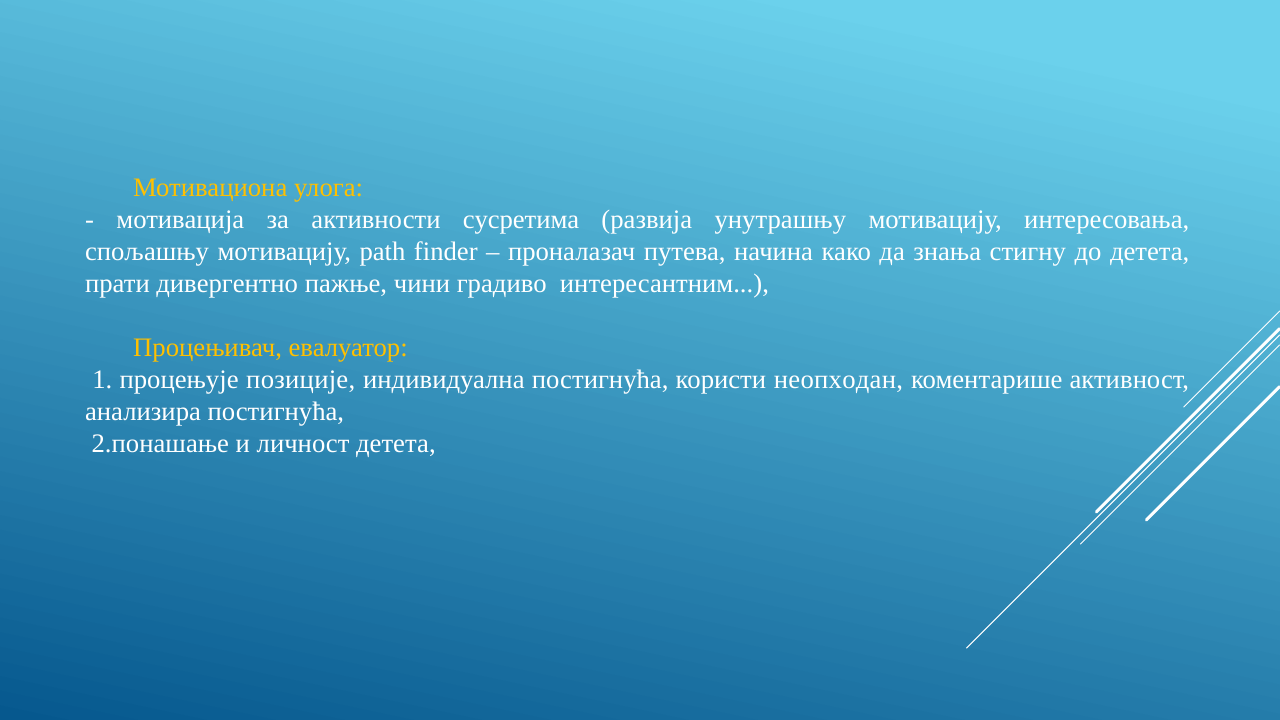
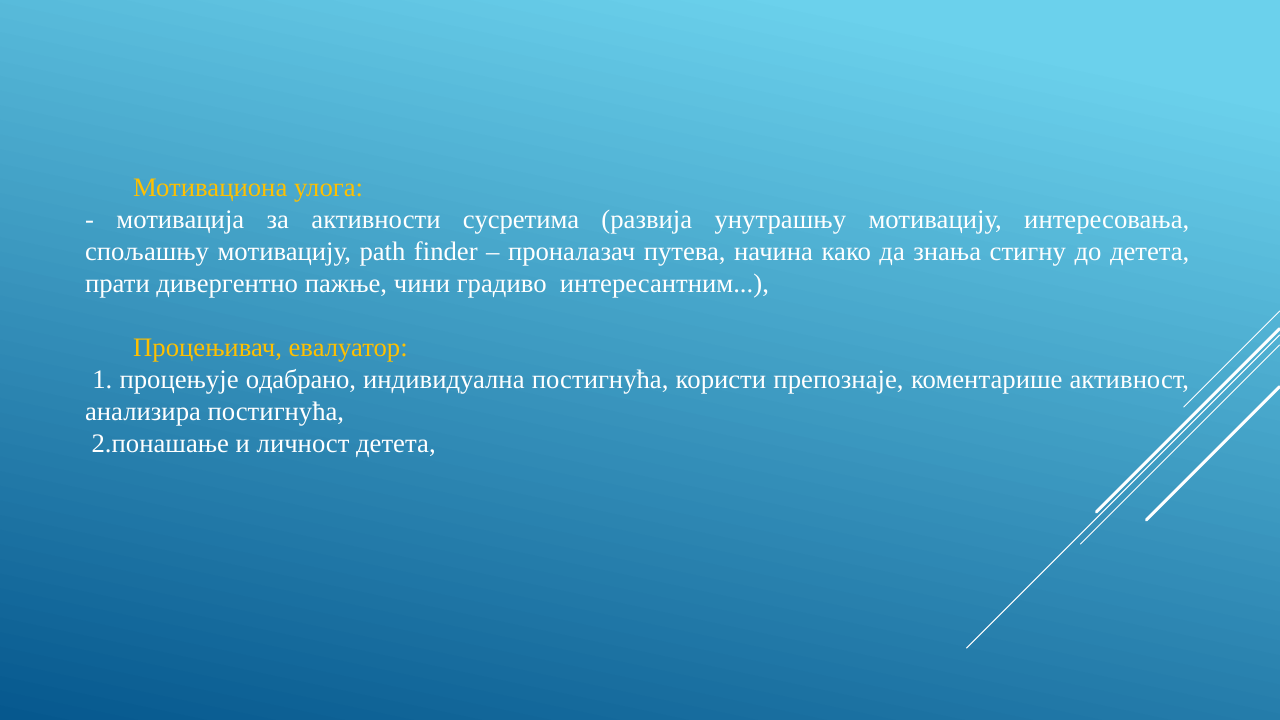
позиције: позиције -> одабрано
неопходан: неопходан -> препознаје
